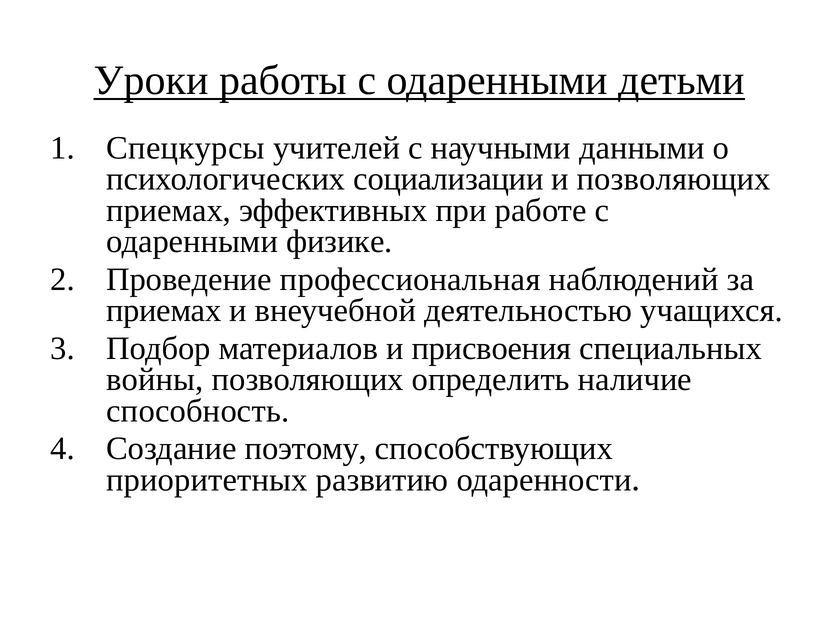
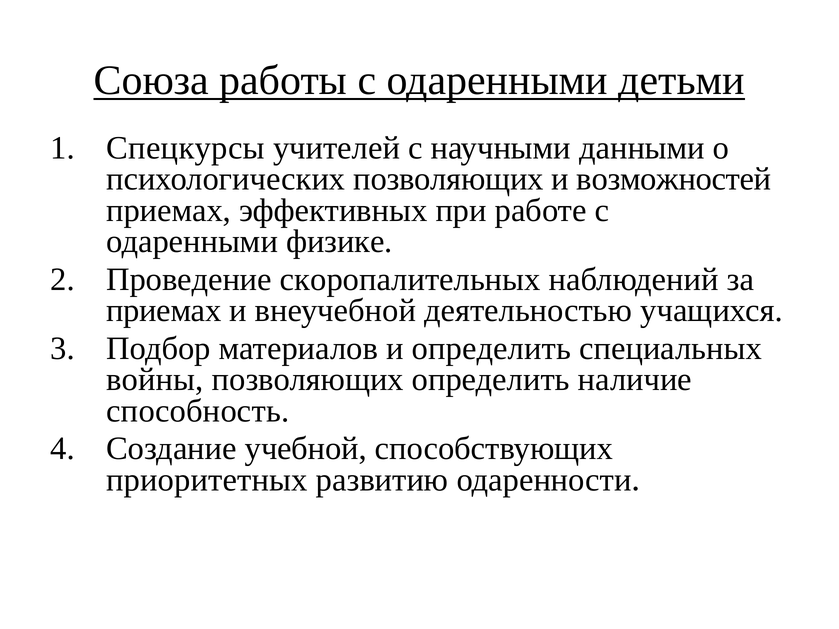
Уроки: Уроки -> Союза
психологических социализации: социализации -> позволяющих
и позволяющих: позволяющих -> возможностей
профессиональная: профессиональная -> скоропалительных
и присвоения: присвоения -> определить
поэтому: поэтому -> учебной
